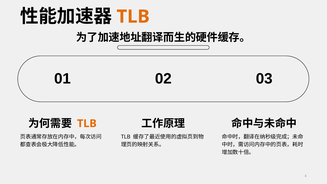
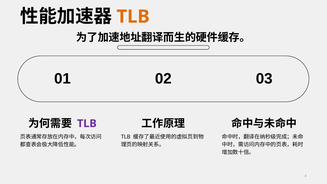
TLB at (87, 123) colour: orange -> purple
